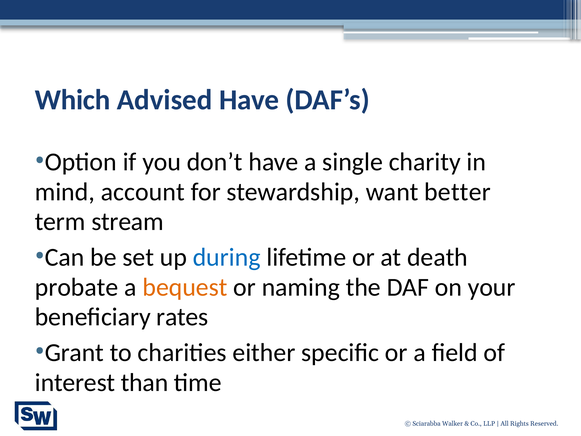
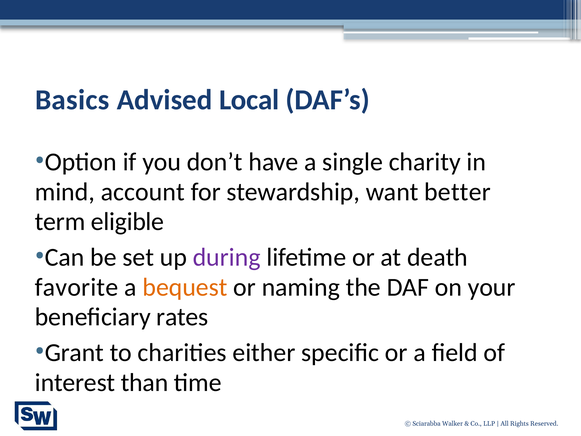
Which: Which -> Basics
Advised Have: Have -> Local
stream: stream -> eligible
during colour: blue -> purple
probate: probate -> favorite
